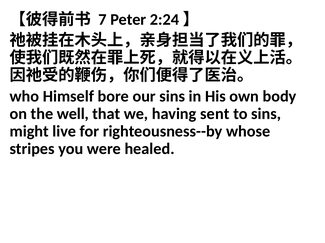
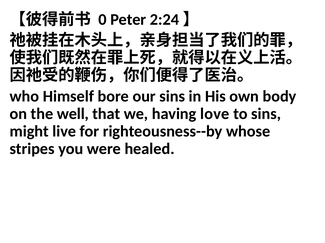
7: 7 -> 0
sent: sent -> love
